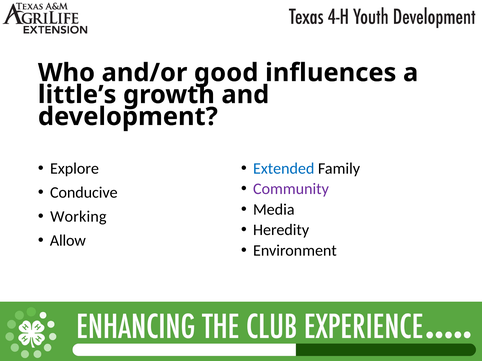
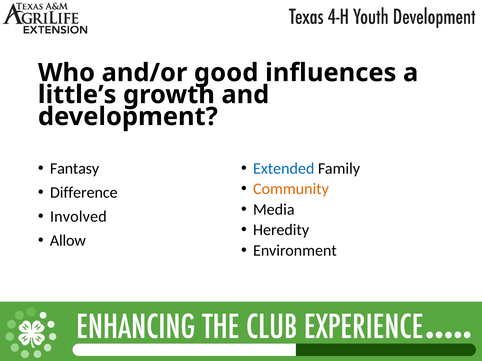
Explore: Explore -> Fantasy
Community colour: purple -> orange
Conducive: Conducive -> Difference
Working: Working -> Involved
